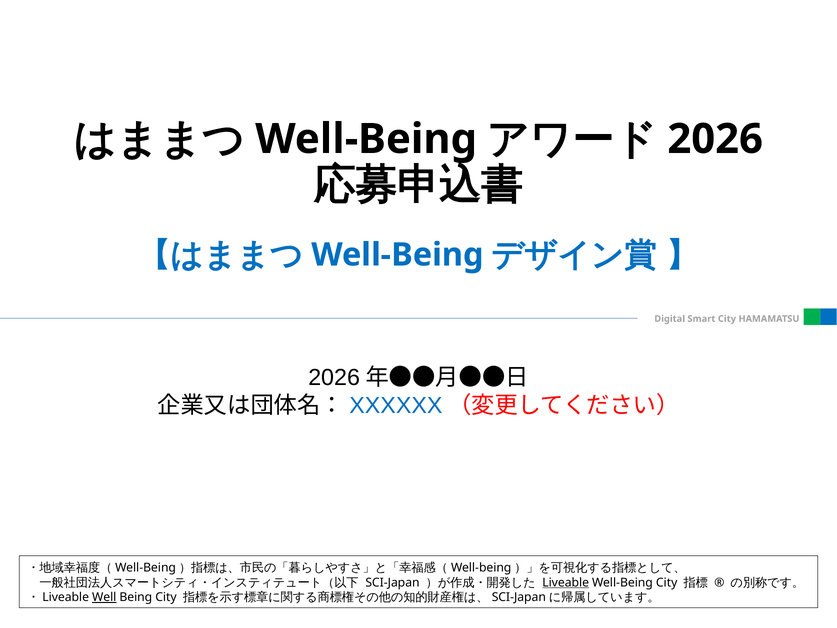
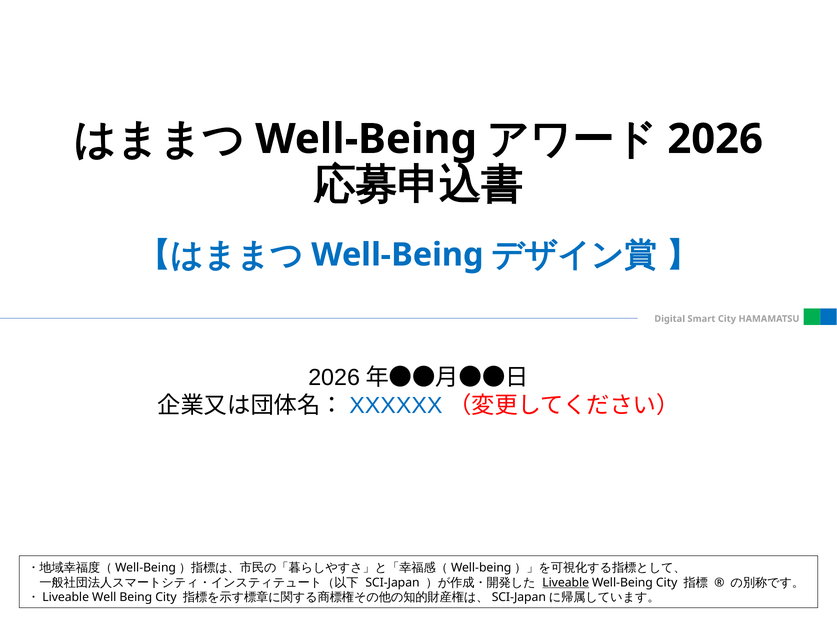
Well underline: present -> none
